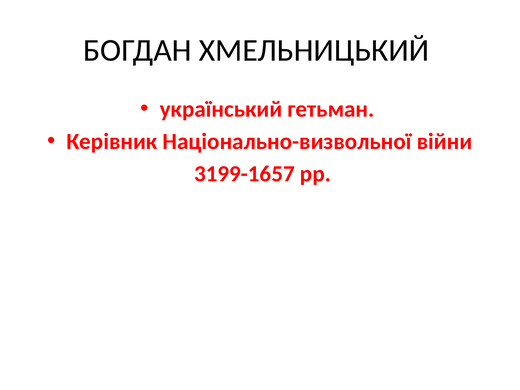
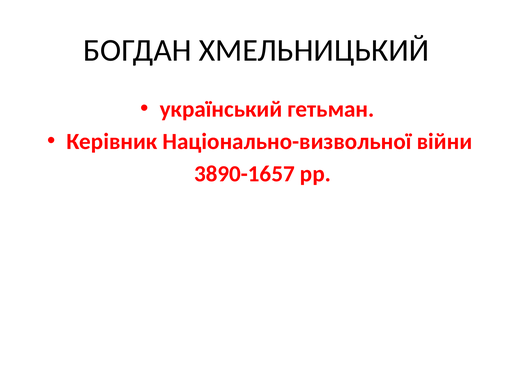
3199-1657: 3199-1657 -> 3890-1657
